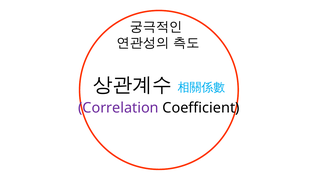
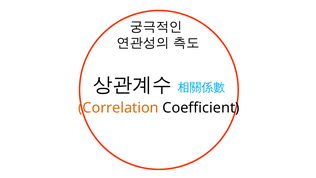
Correlation colour: purple -> orange
